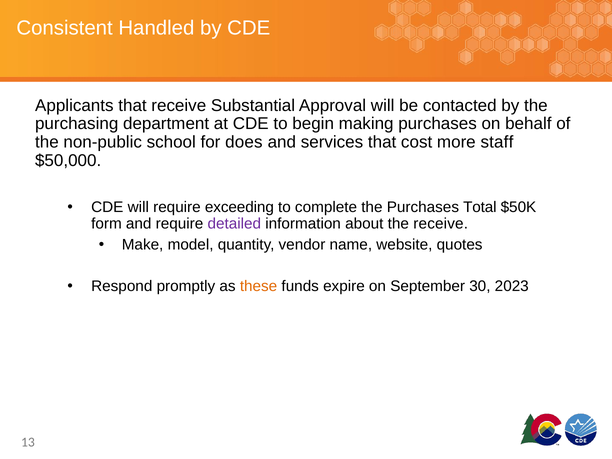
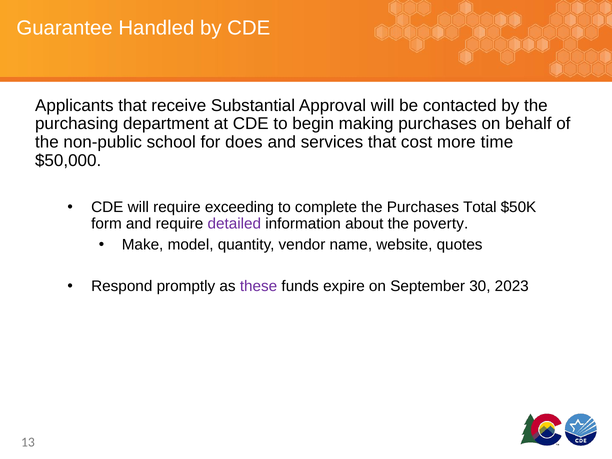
Consistent: Consistent -> Guarantee
staff: staff -> time
the receive: receive -> poverty
these colour: orange -> purple
